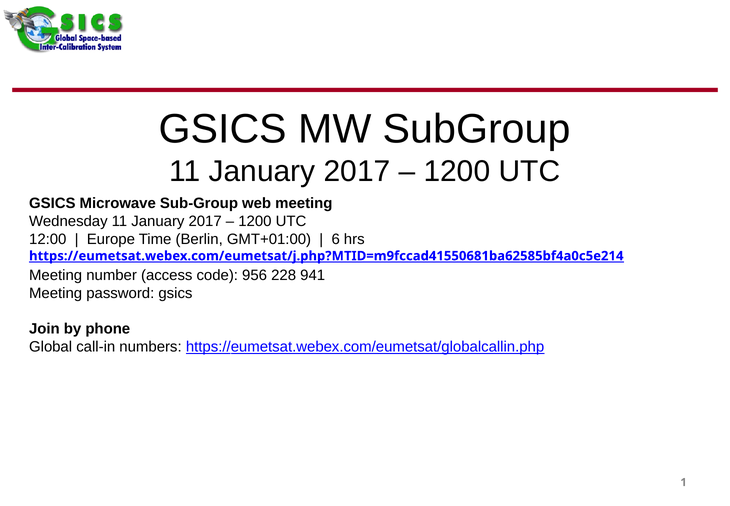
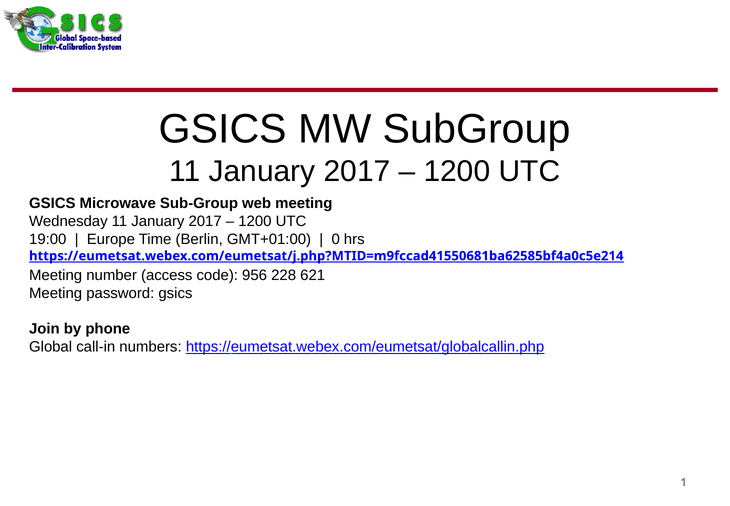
12:00: 12:00 -> 19:00
6: 6 -> 0
941: 941 -> 621
